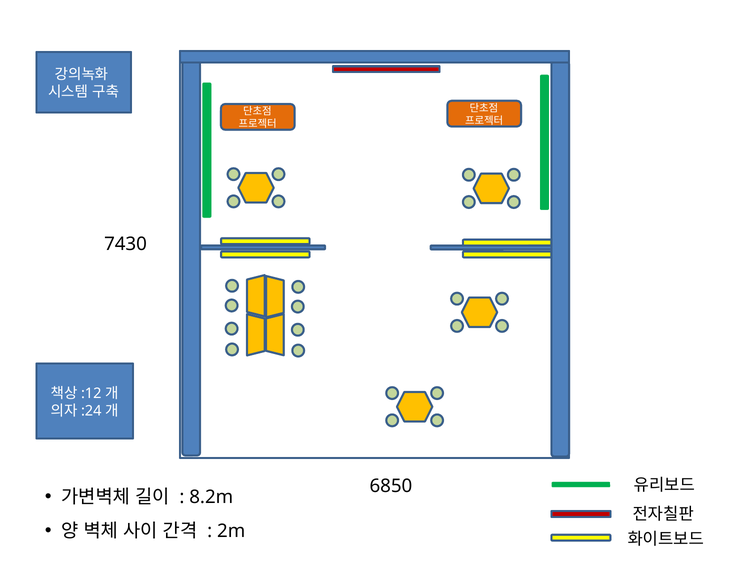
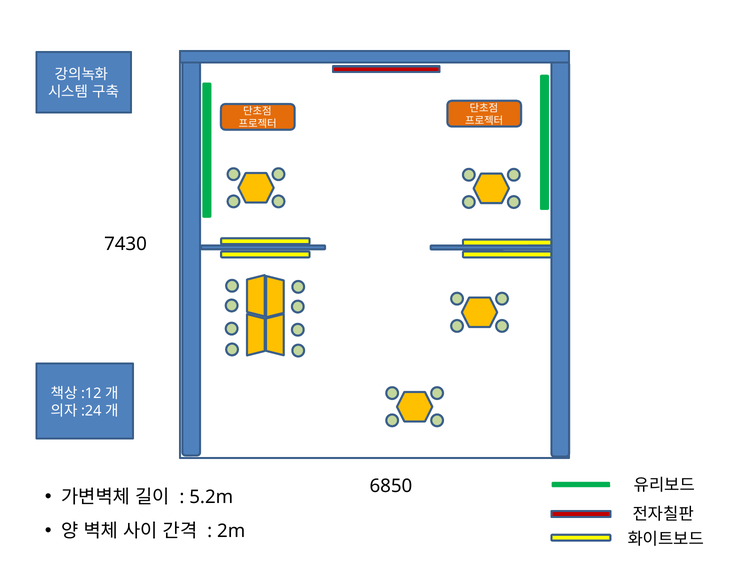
8.2m: 8.2m -> 5.2m
